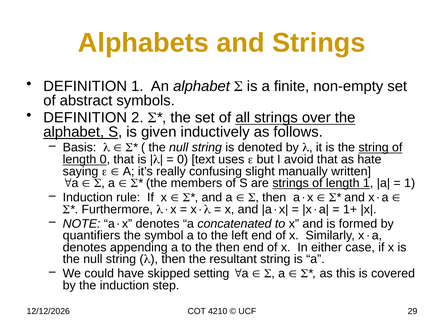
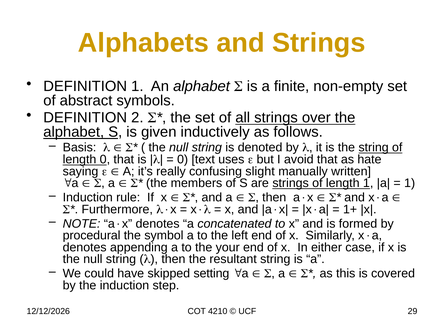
quantifiers: quantifiers -> procedural
the then: then -> your
